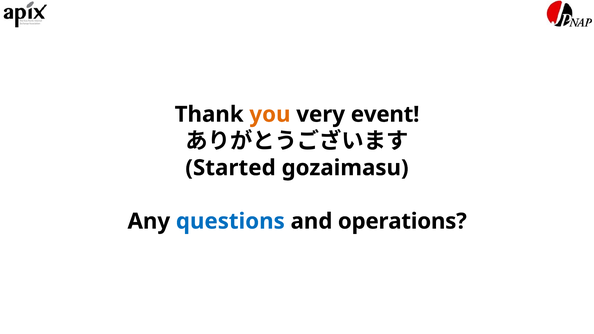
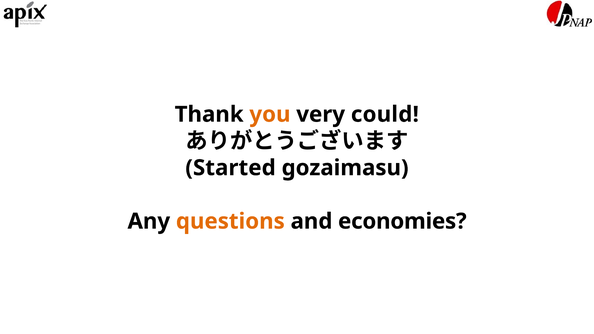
event: event -> could
questions colour: blue -> orange
operations: operations -> economies
